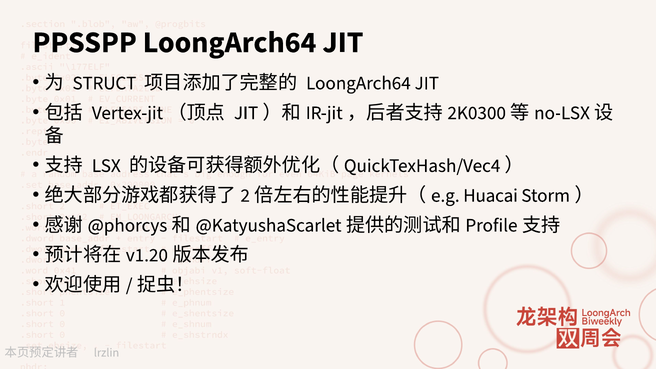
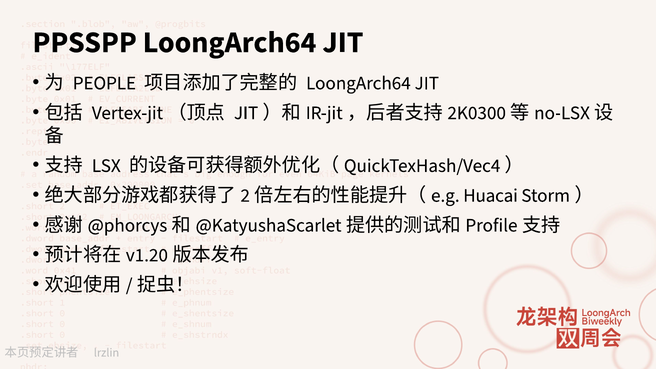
STRUCT: STRUCT -> PEOPLE
